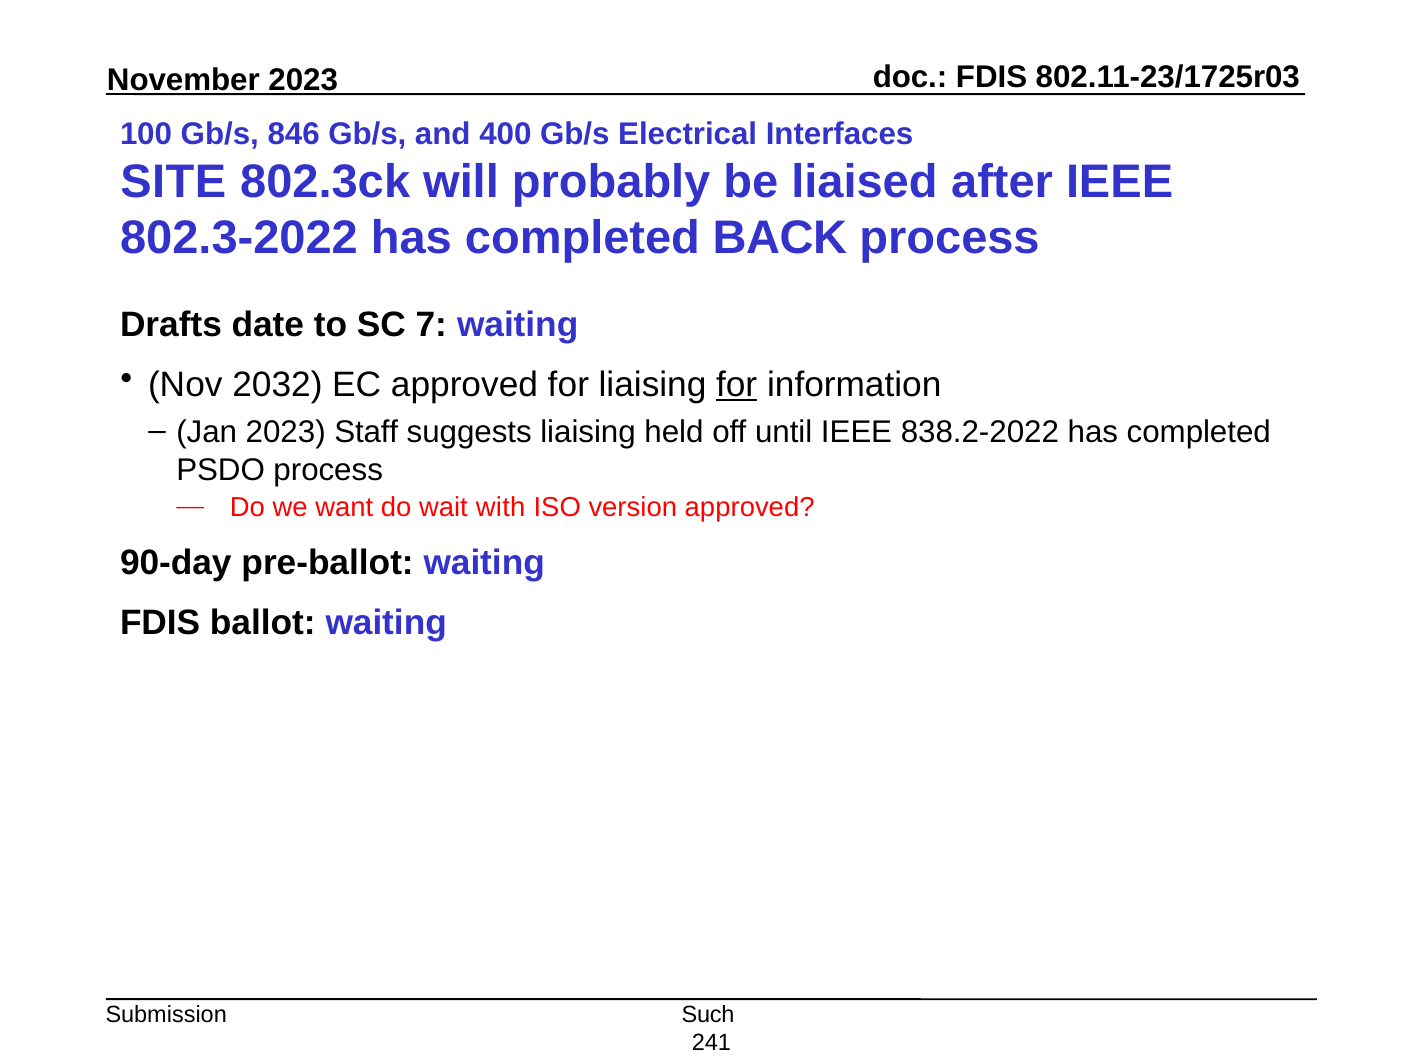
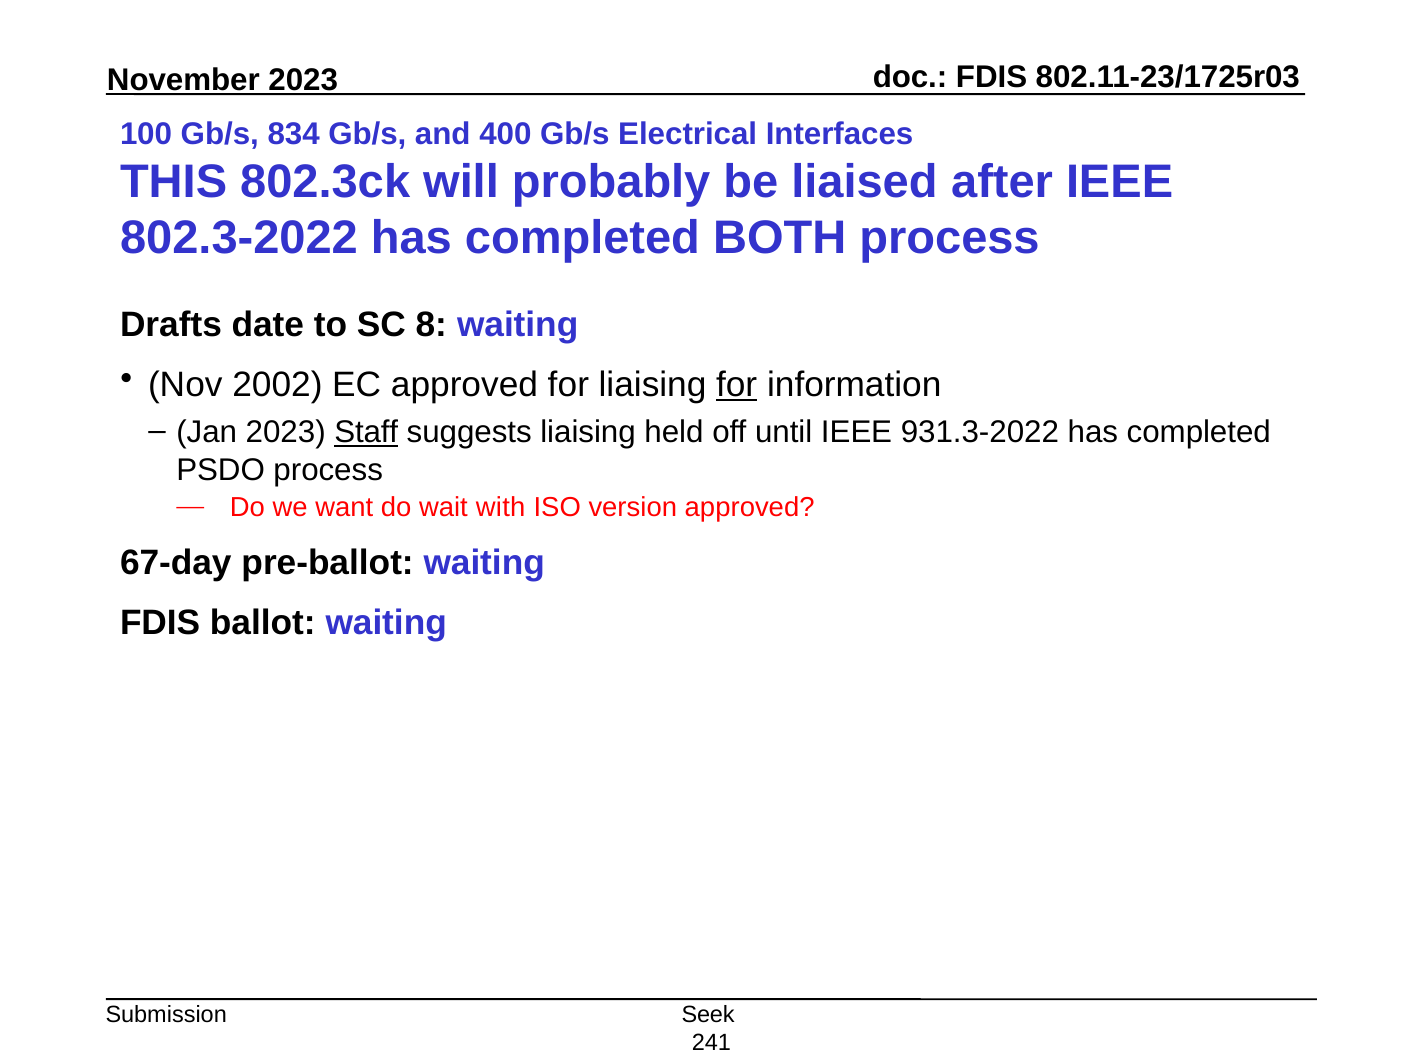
846: 846 -> 834
SITE: SITE -> THIS
BACK: BACK -> BOTH
7: 7 -> 8
2032: 2032 -> 2002
Staff underline: none -> present
838.2-2022: 838.2-2022 -> 931.3-2022
90-day: 90-day -> 67-day
Such: Such -> Seek
